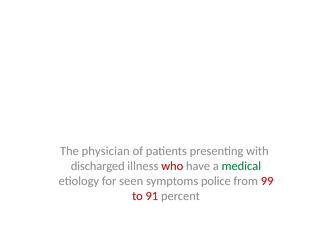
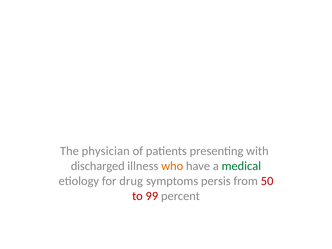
who colour: red -> orange
seen: seen -> drug
police: police -> persis
99: 99 -> 50
91: 91 -> 99
